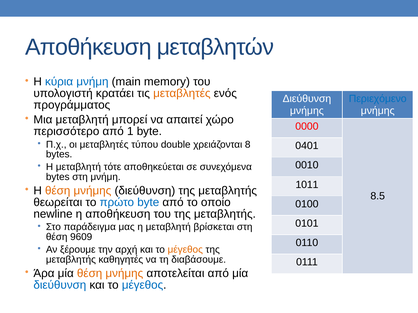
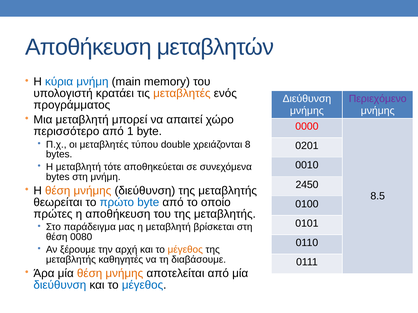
Περιεχόμενο colour: blue -> purple
0401: 0401 -> 0201
1011: 1011 -> 2450
newline: newline -> πρώτες
9609: 9609 -> 0080
